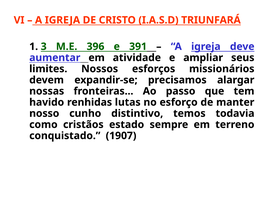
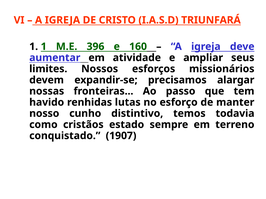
1 3: 3 -> 1
391: 391 -> 160
